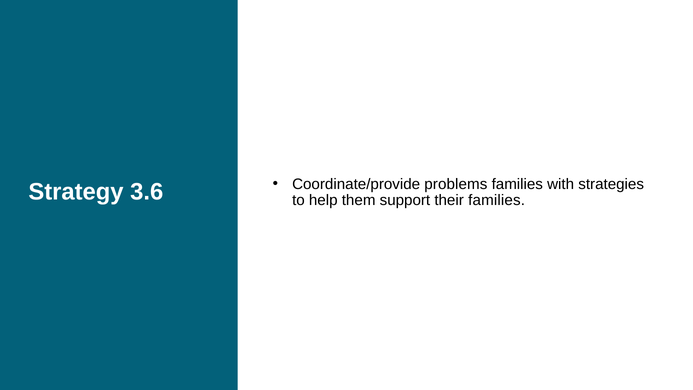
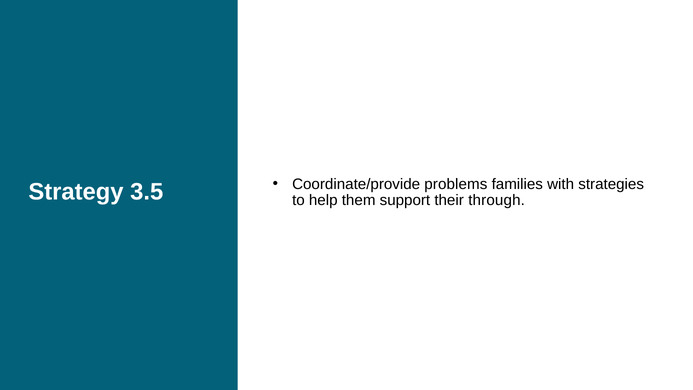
3.6: 3.6 -> 3.5
their families: families -> through
